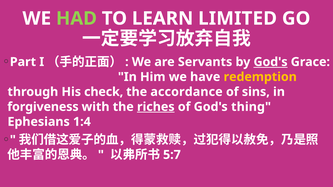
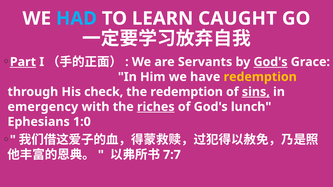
HAD colour: light green -> light blue
LIMITED: LIMITED -> CAUGHT
Part underline: none -> present
the accordance: accordance -> redemption
sins underline: none -> present
forgiveness: forgiveness -> emergency
thing: thing -> lunch
1:4: 1:4 -> 1:0
5:7: 5:7 -> 7:7
